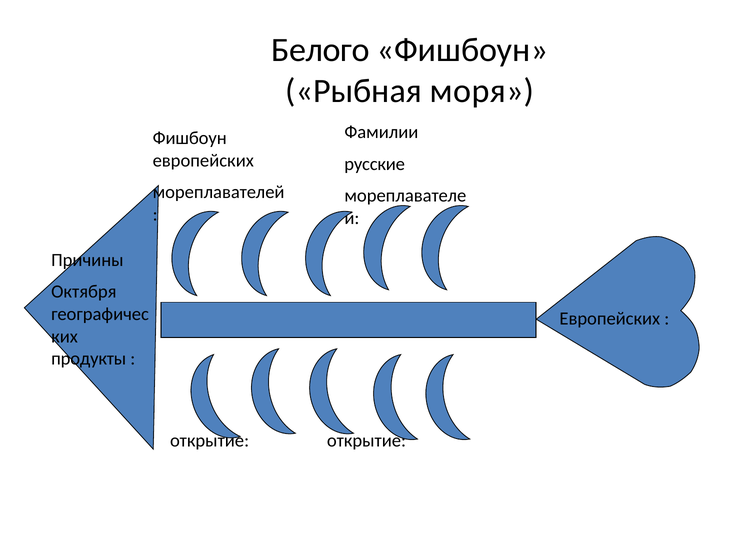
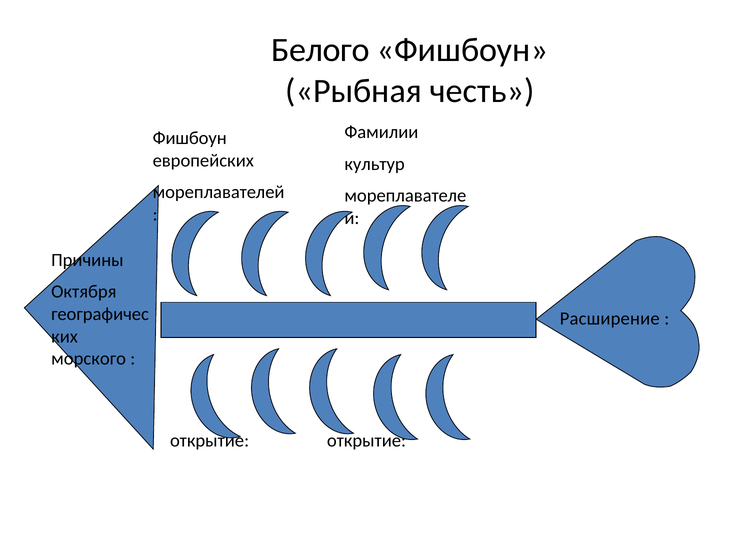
моря: моря -> честь
русские: русские -> культур
Европейских at (610, 318): Европейских -> Расширение
продукты: продукты -> морского
